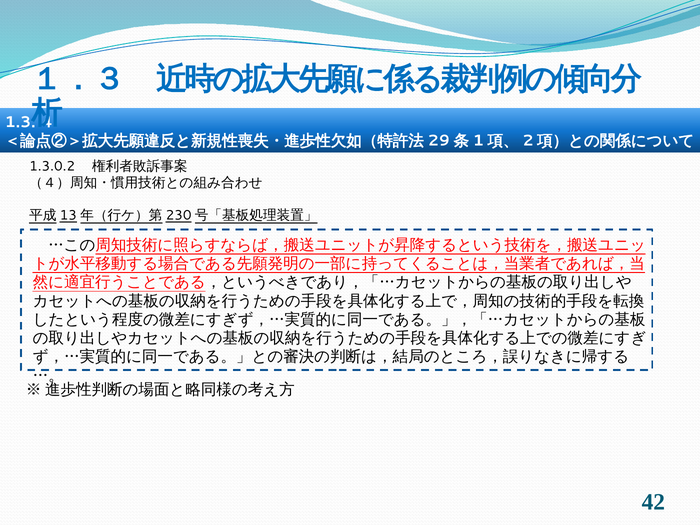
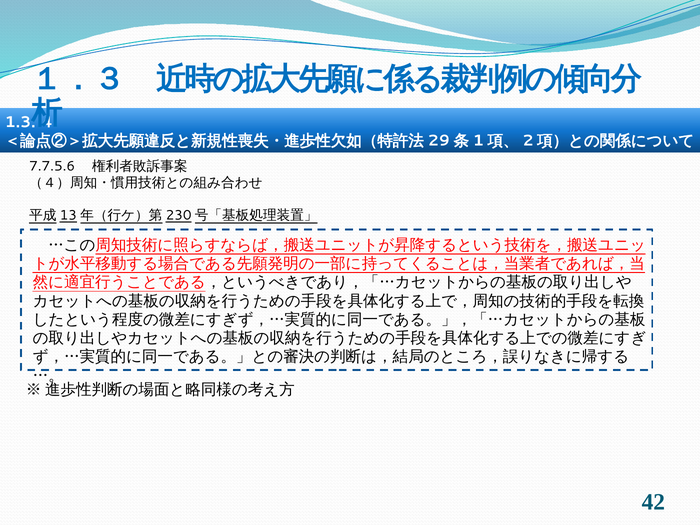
1.3.0.2: 1.3.0.2 -> 7.7.5.6
